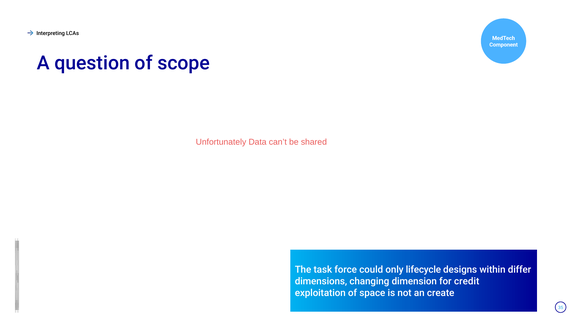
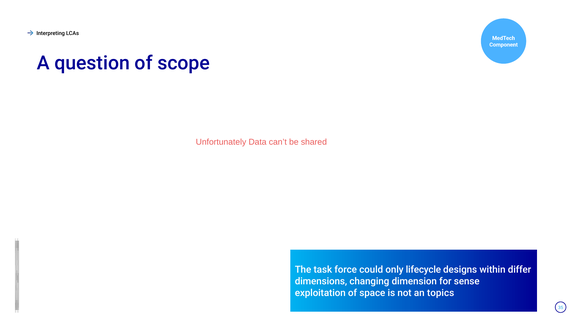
credit: credit -> sense
create: create -> topics
